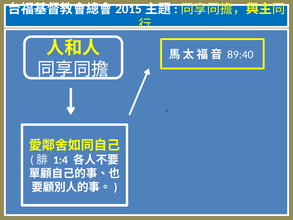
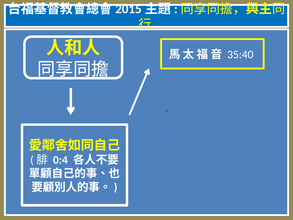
89:40: 89:40 -> 35:40
1:4: 1:4 -> 0:4
